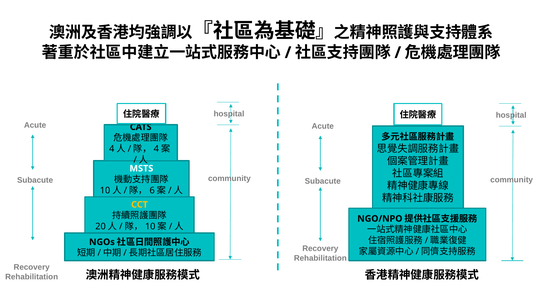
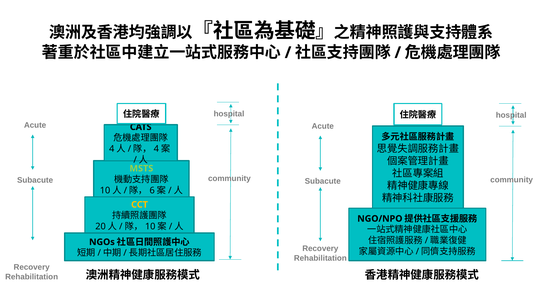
MSTS colour: white -> light green
